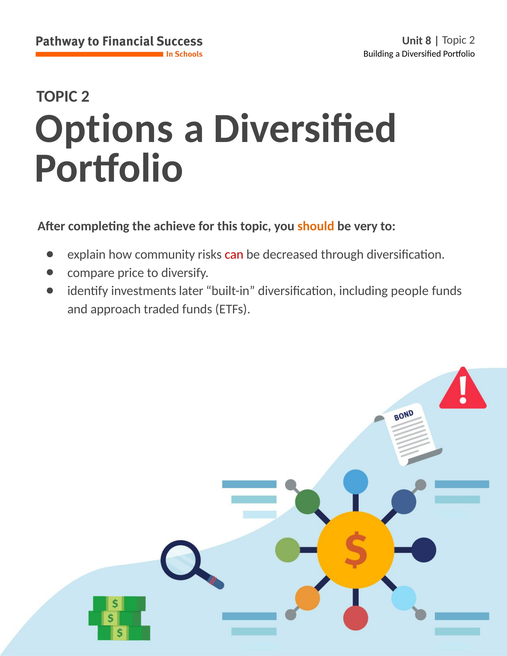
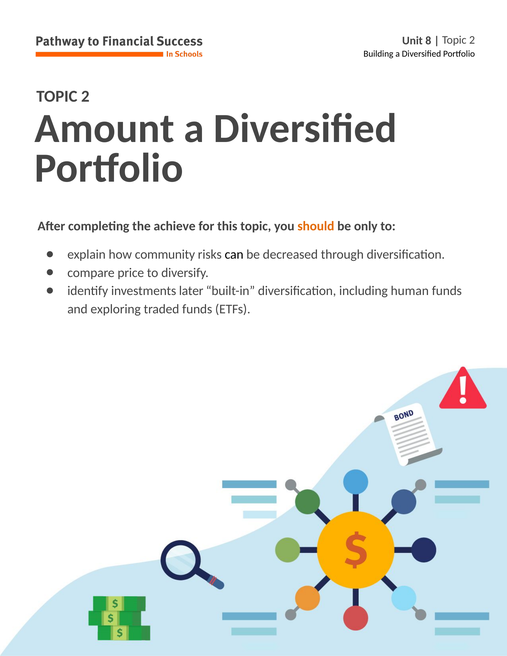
Options: Options -> Amount
very: very -> only
can colour: red -> black
people: people -> human
approach: approach -> exploring
